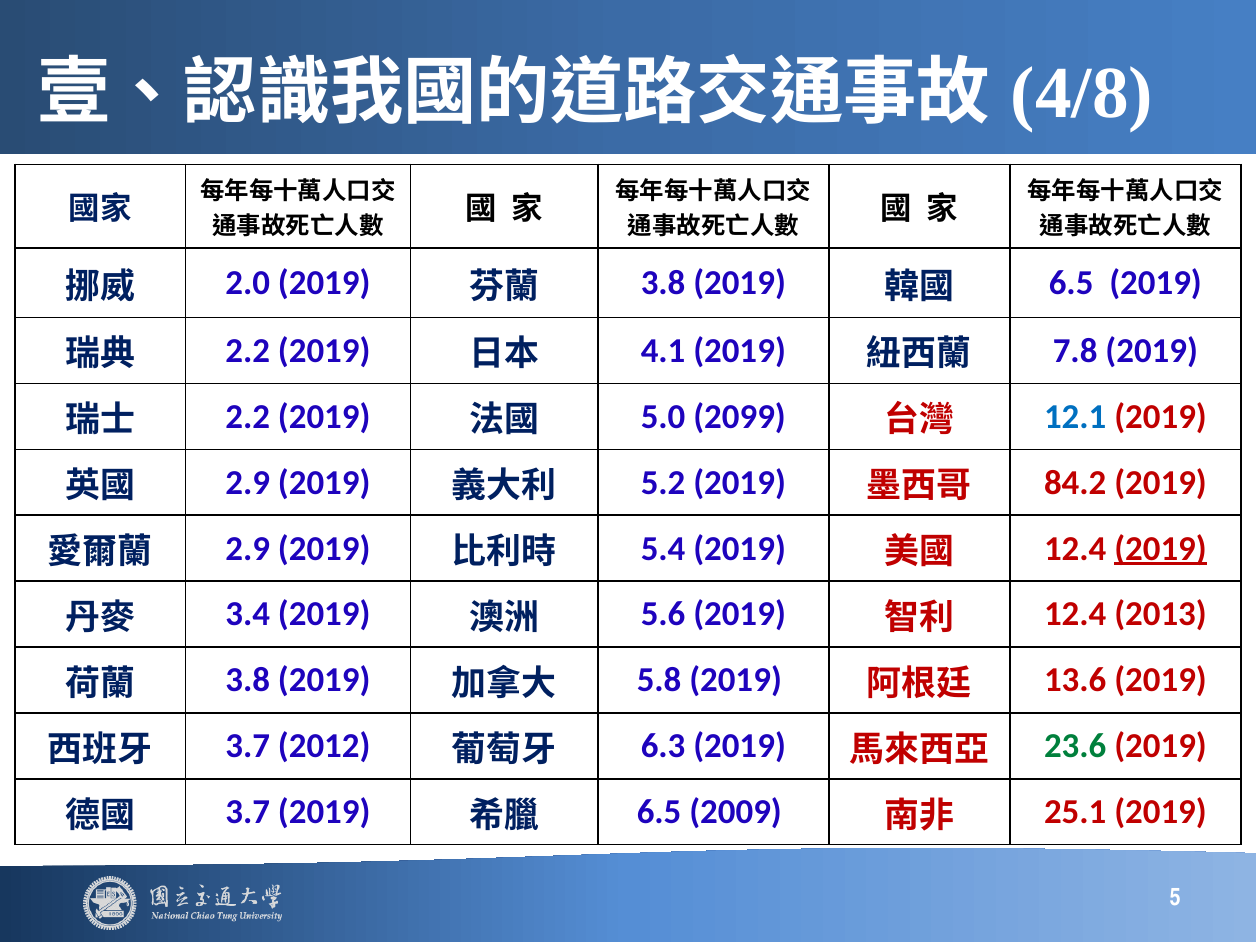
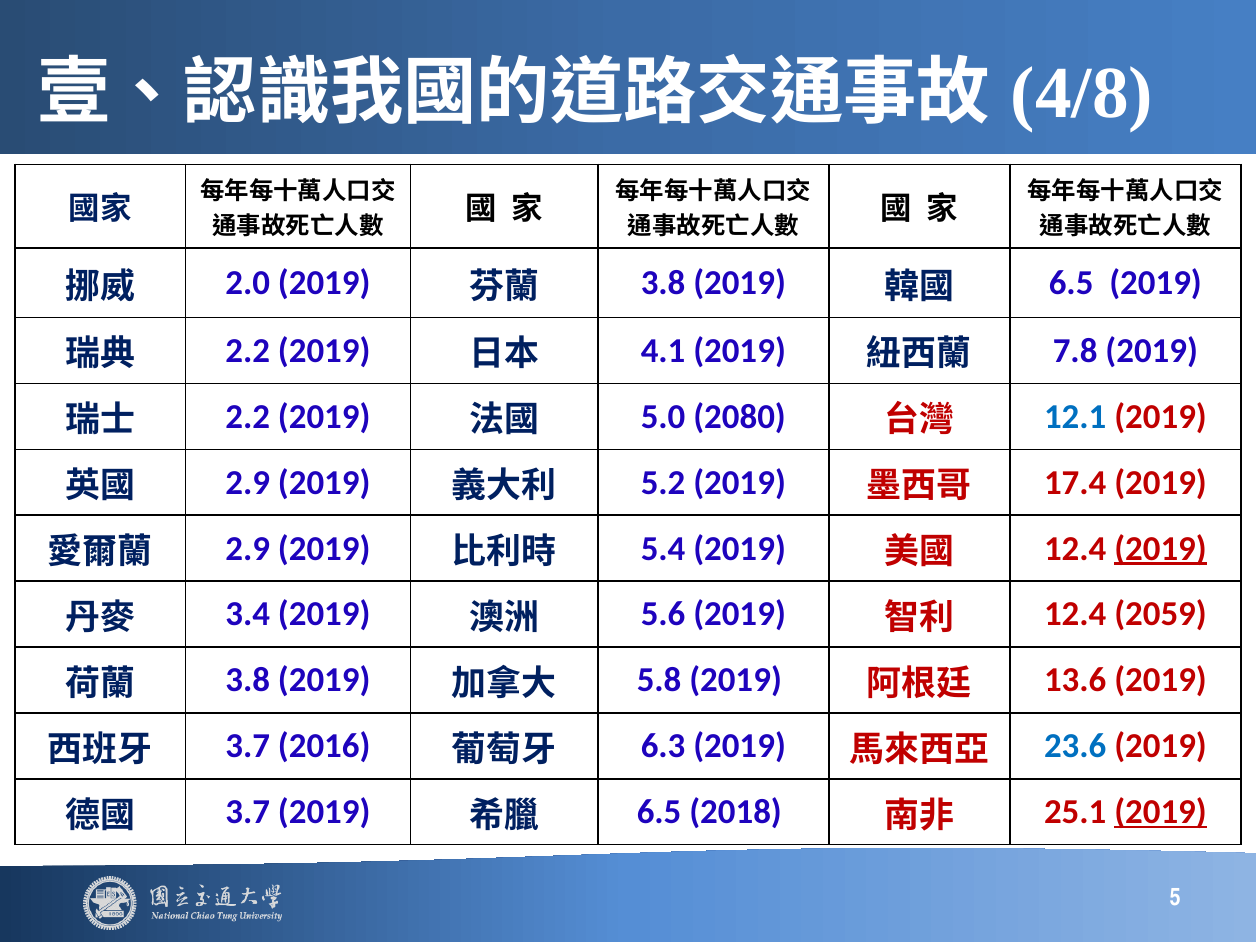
2099: 2099 -> 2080
84.2: 84.2 -> 17.4
2013: 2013 -> 2059
2012: 2012 -> 2016
23.6 colour: green -> blue
2009: 2009 -> 2018
2019 at (1161, 812) underline: none -> present
